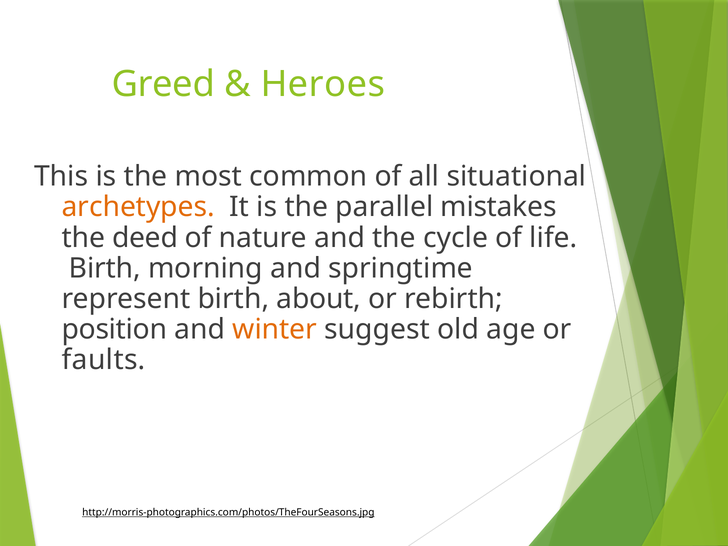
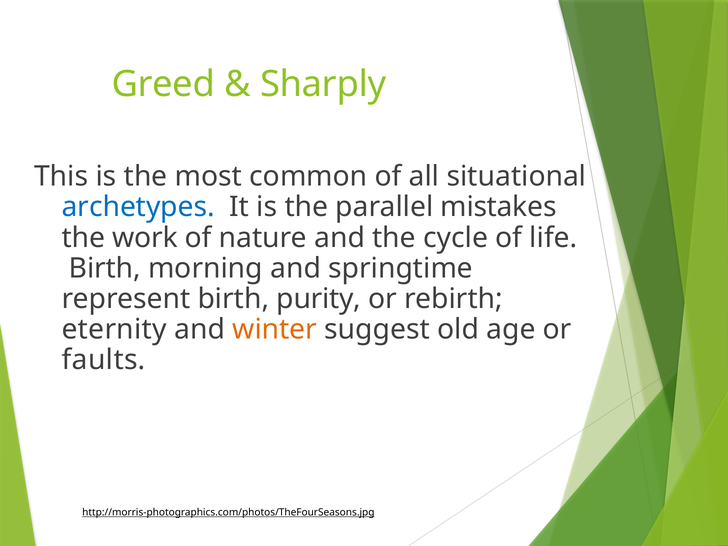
Heroes: Heroes -> Sharply
archetypes colour: orange -> blue
deed: deed -> work
about: about -> purity
position: position -> eternity
